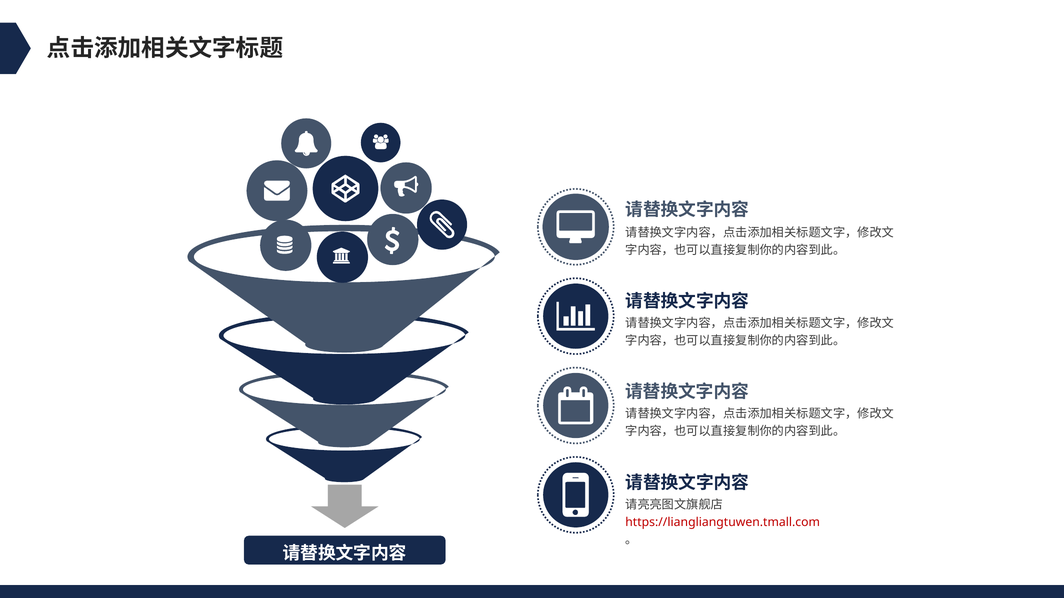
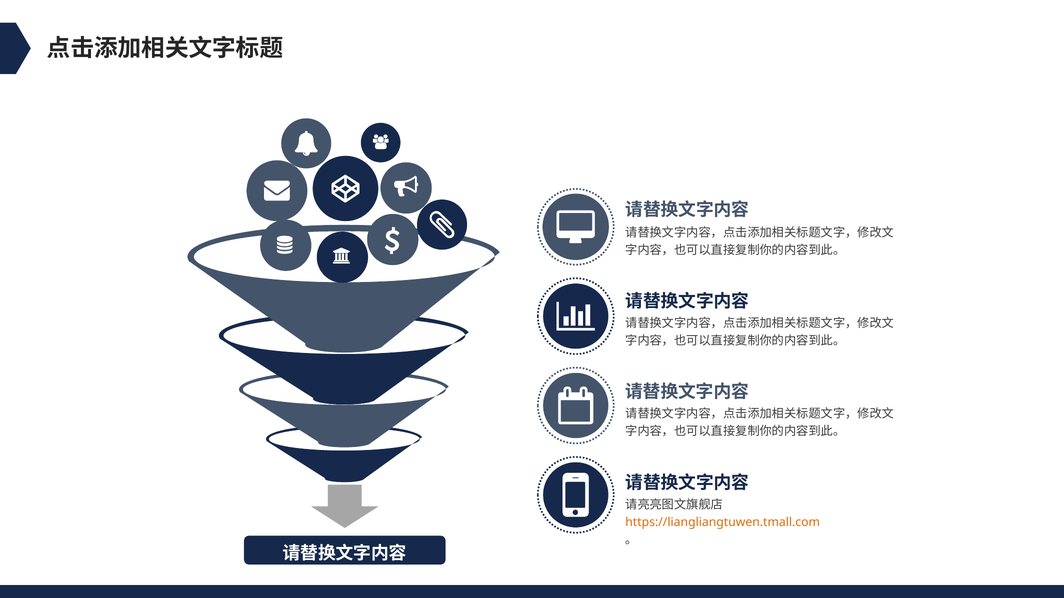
https://liangliangtuwen.tmall.com colour: red -> orange
